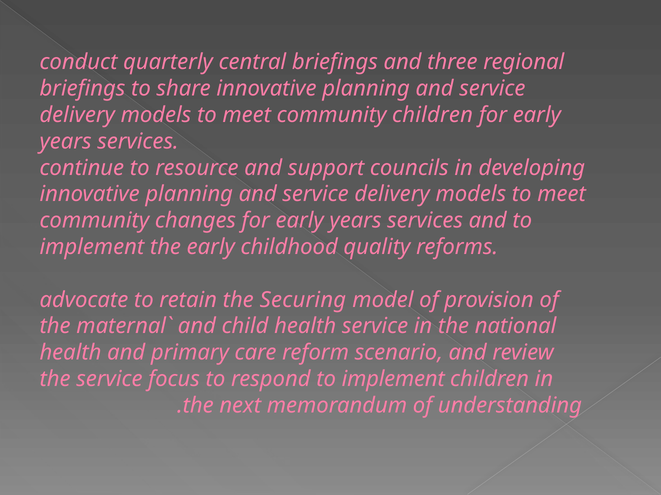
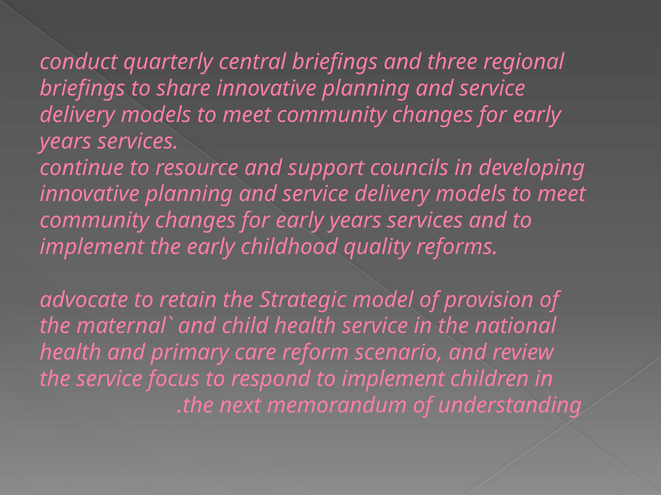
children at (433, 115): children -> changes
Securing: Securing -> Strategic
